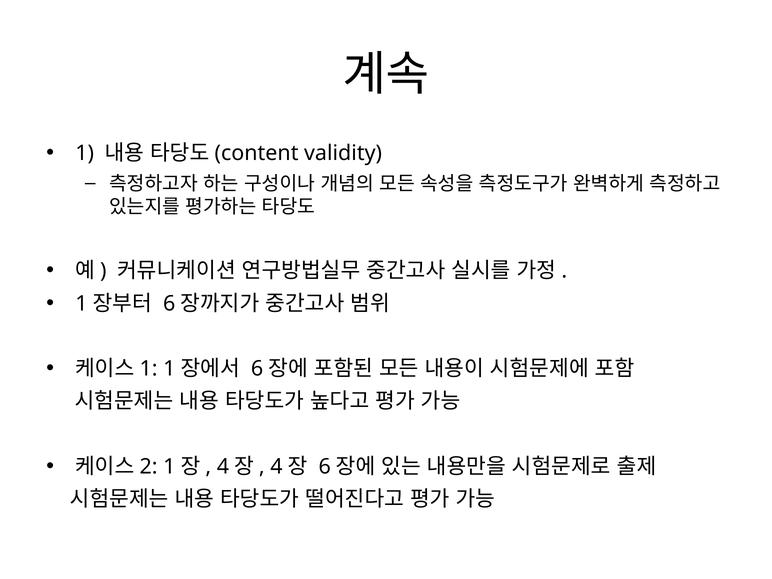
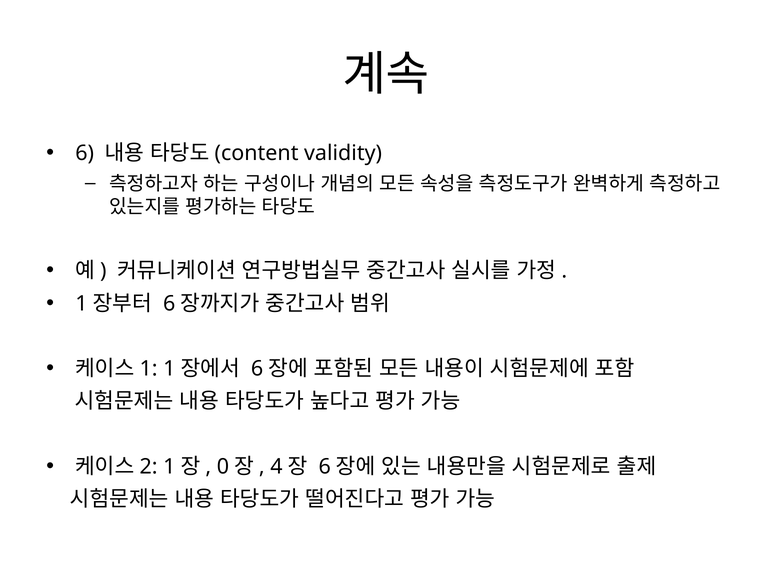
1 at (85, 153): 1 -> 6
4 at (223, 467): 4 -> 0
